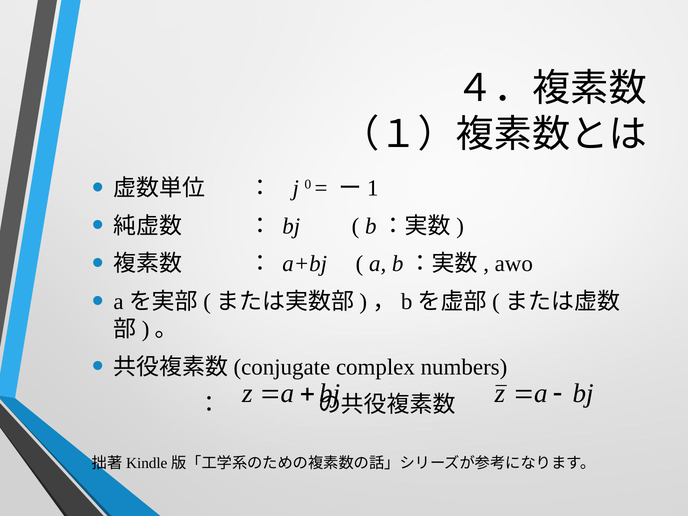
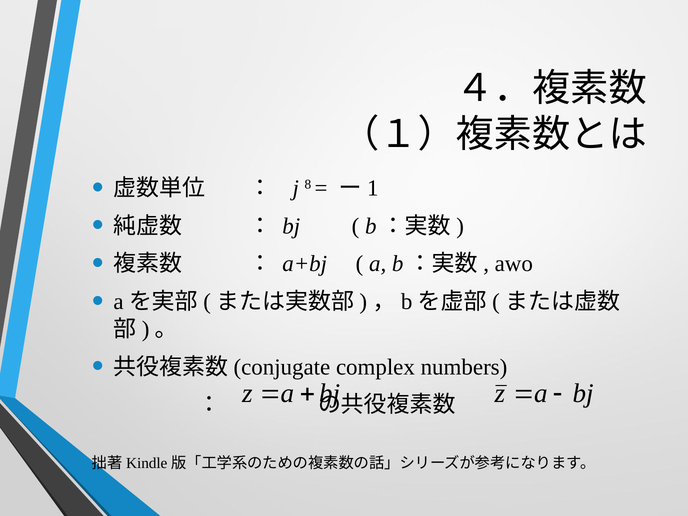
0: 0 -> 8
